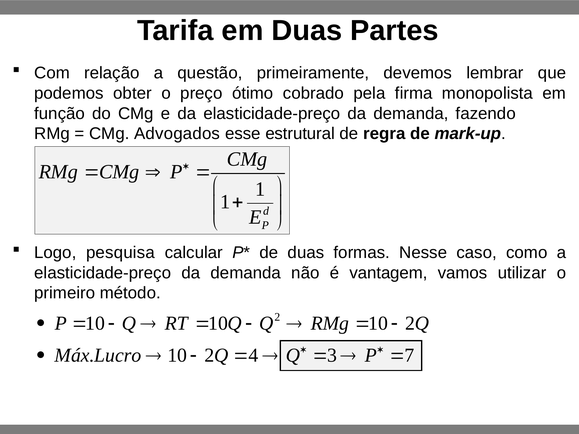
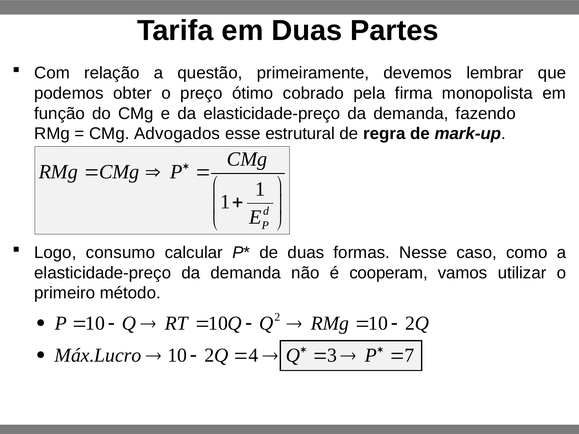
pesquisa: pesquisa -> consumo
vantagem: vantagem -> cooperam
